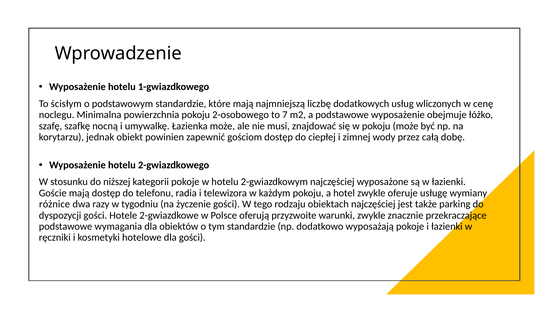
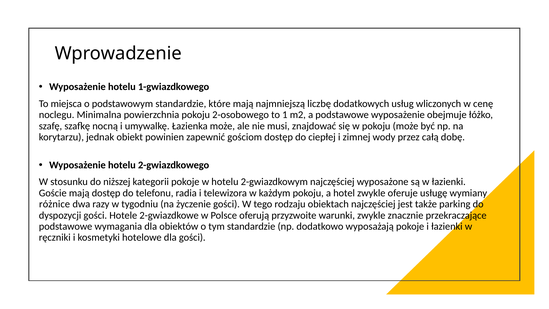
ścisłym: ścisłym -> miejsca
7: 7 -> 1
